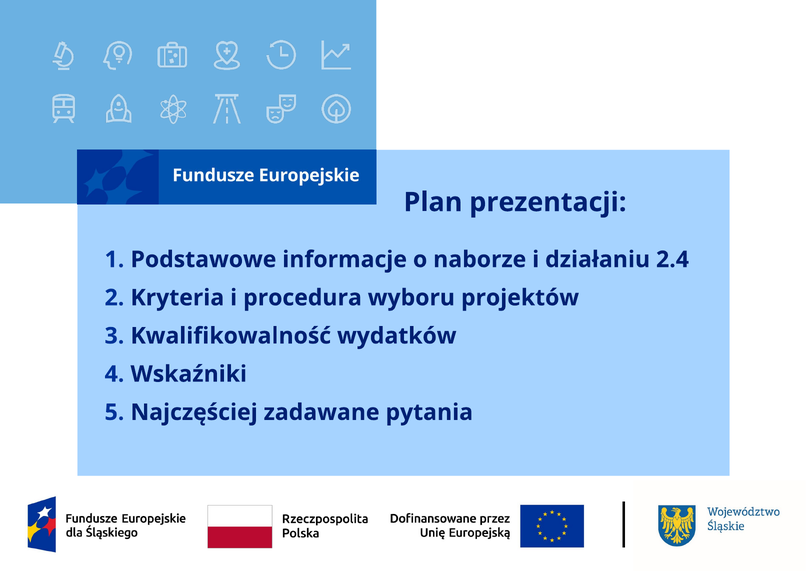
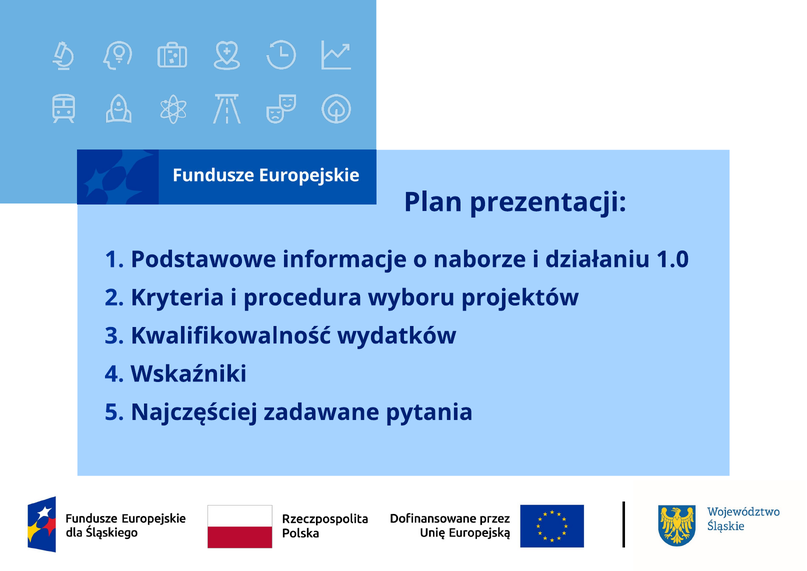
2.4: 2.4 -> 1.0
